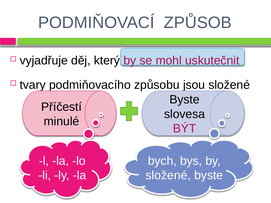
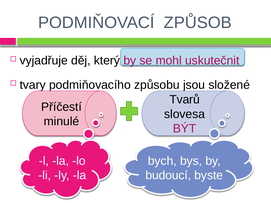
Byste at (185, 100): Byste -> Tvarů
složené at (168, 176): složené -> budoucí
